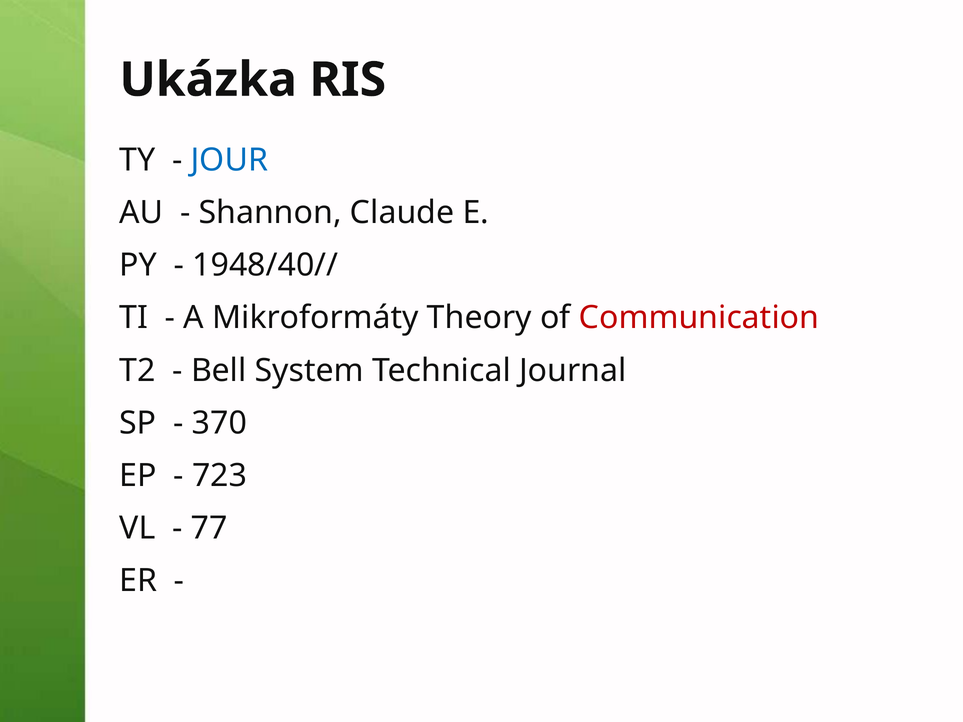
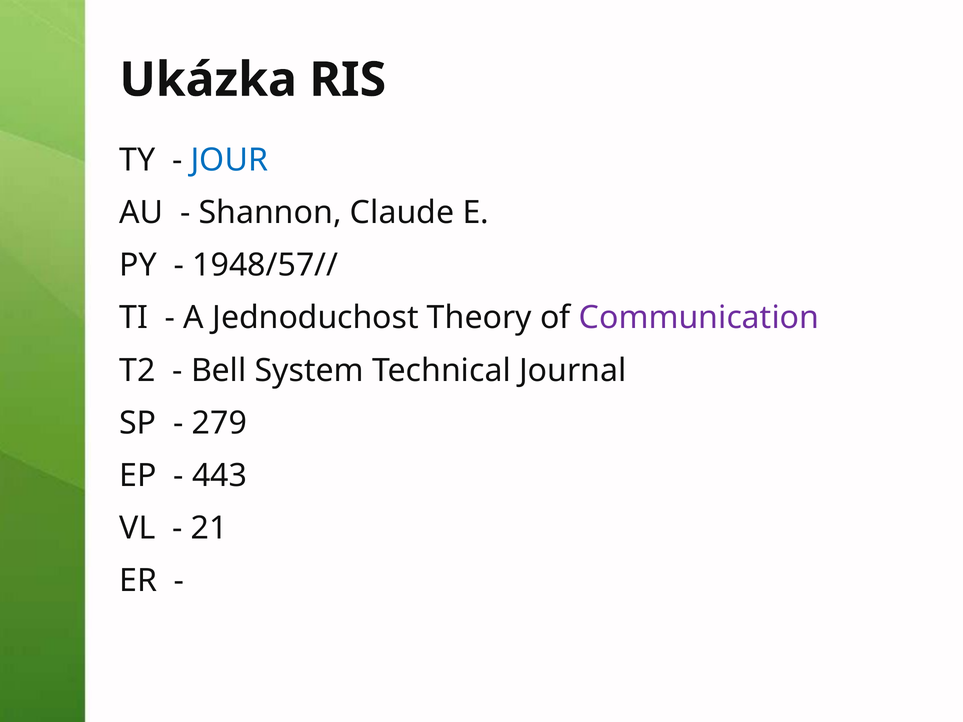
1948/40//: 1948/40// -> 1948/57//
Mikroformáty: Mikroformáty -> Jednoduchost
Communication colour: red -> purple
370: 370 -> 279
723: 723 -> 443
77: 77 -> 21
